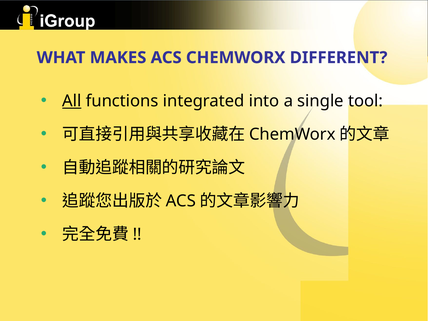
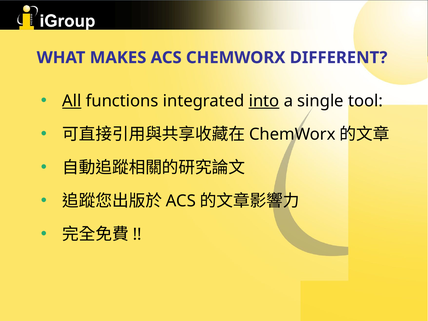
into underline: none -> present
